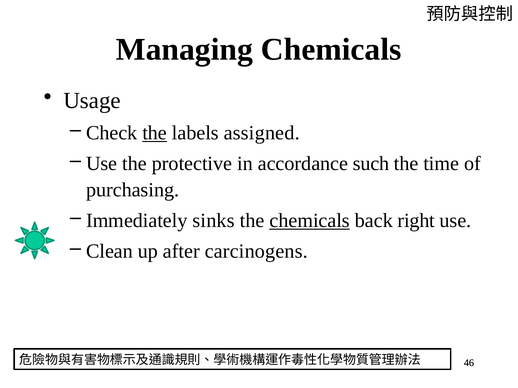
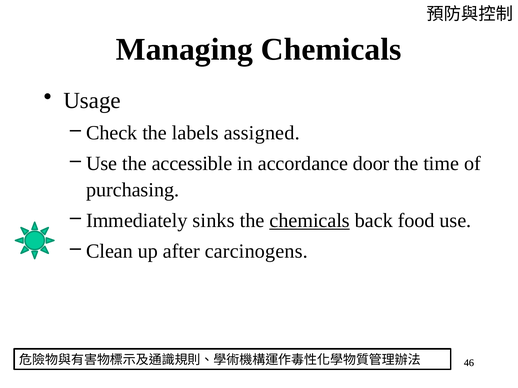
the at (155, 133) underline: present -> none
protective: protective -> accessible
such: such -> door
right: right -> food
